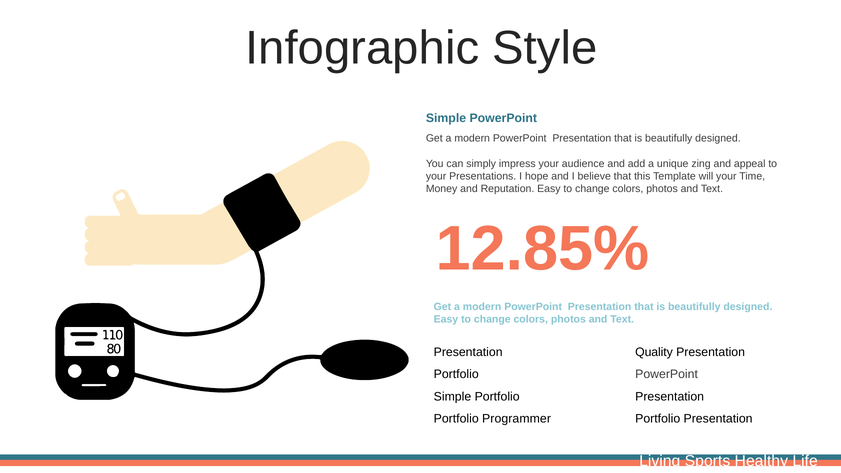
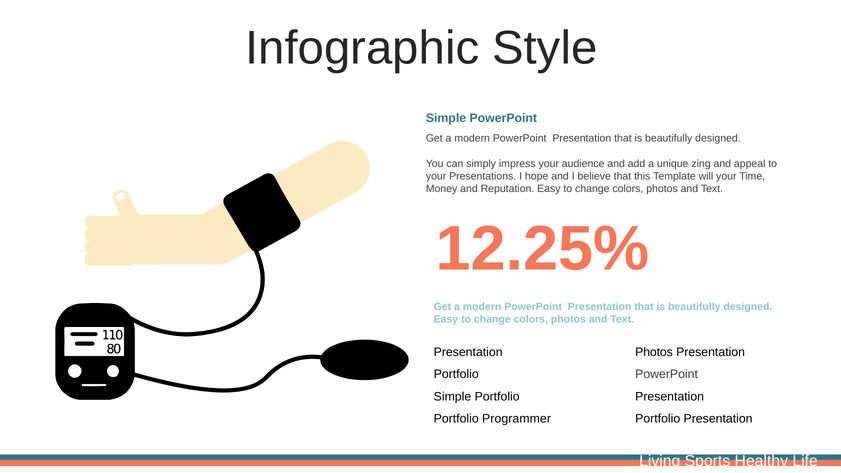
12.85%: 12.85% -> 12.25%
Quality at (654, 352): Quality -> Photos
